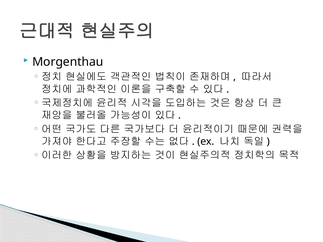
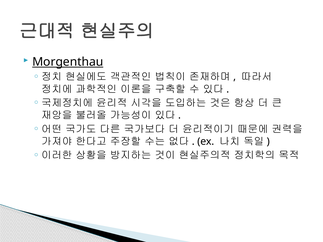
Morgenthau underline: none -> present
